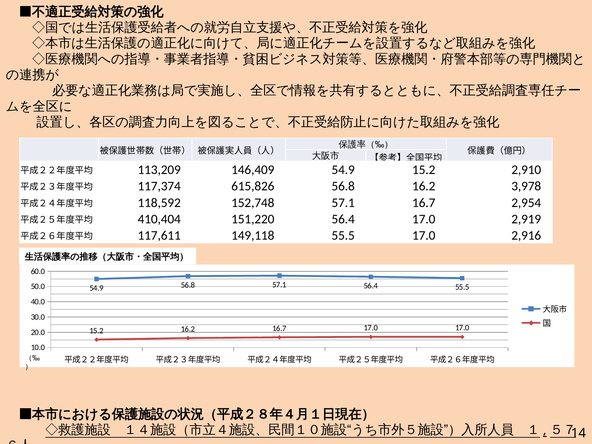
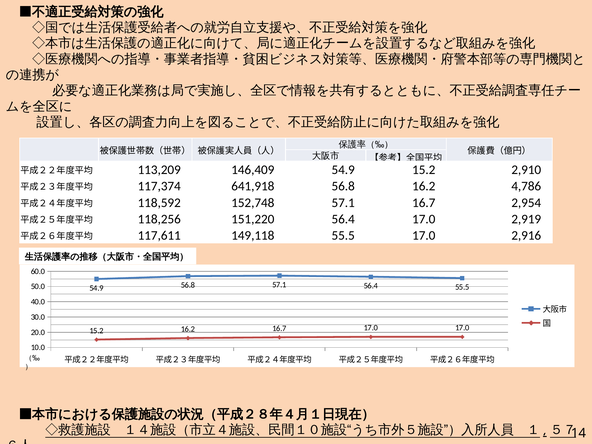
615,826: 615,826 -> 641,918
3,978: 3,978 -> 4,786
410,404: 410,404 -> 118,256
